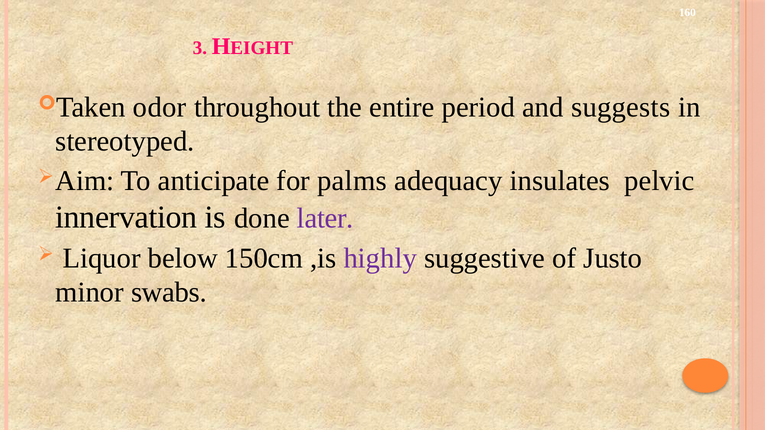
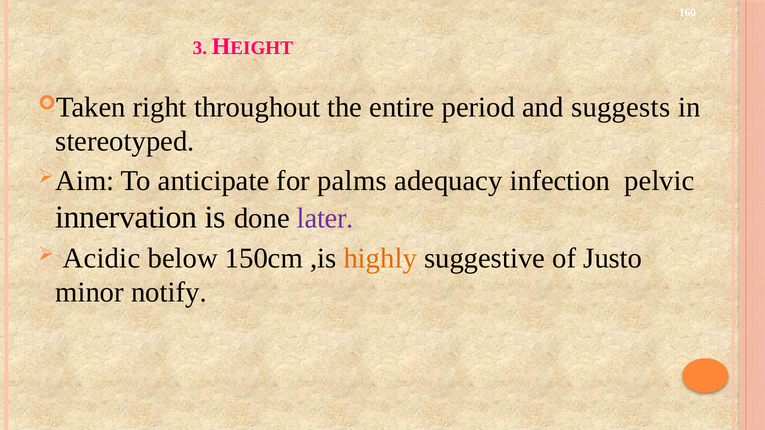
odor: odor -> right
insulates: insulates -> infection
Liquor: Liquor -> Acidic
highly colour: purple -> orange
swabs: swabs -> notify
